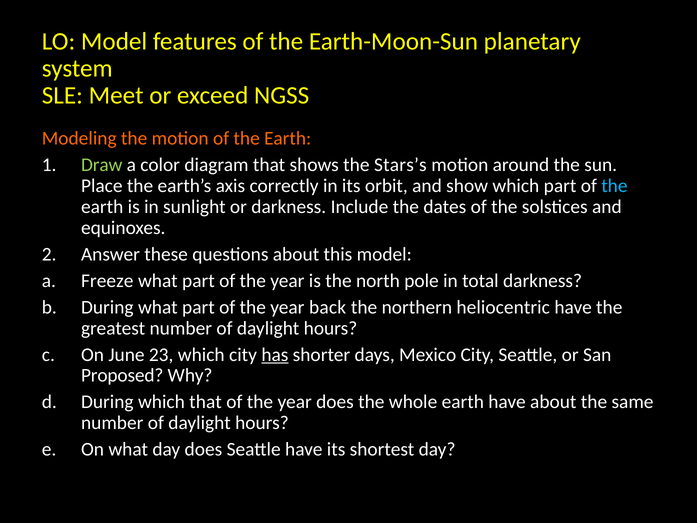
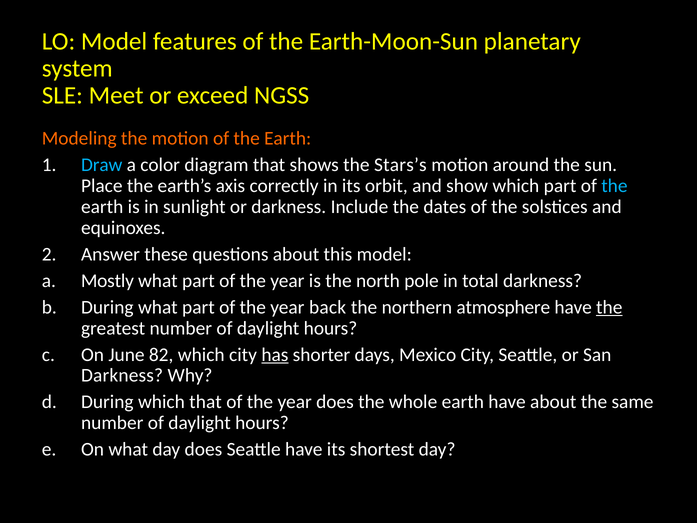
Draw colour: light green -> light blue
Freeze: Freeze -> Mostly
heliocentric: heliocentric -> atmosphere
the at (609, 307) underline: none -> present
23: 23 -> 82
Proposed at (122, 375): Proposed -> Darkness
